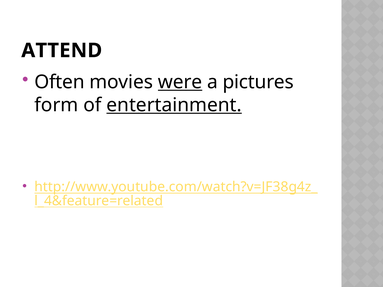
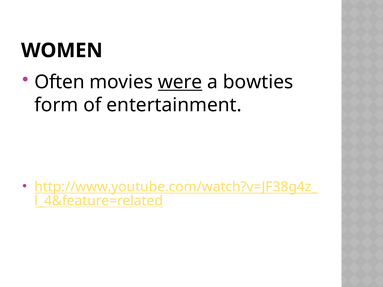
ATTEND: ATTEND -> WOMEN
pictures: pictures -> bowties
entertainment underline: present -> none
